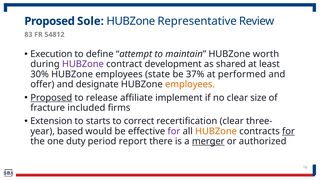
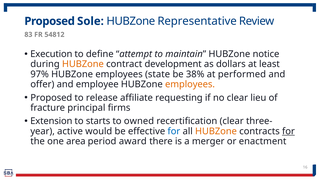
worth: worth -> notice
HUBZone at (83, 64) colour: purple -> orange
shared: shared -> dollars
30%: 30% -> 97%
37%: 37% -> 38%
designate: designate -> employee
Proposed at (51, 98) underline: present -> none
implement: implement -> requesting
size: size -> lieu
included: included -> principal
correct: correct -> owned
based: based -> active
for at (174, 131) colour: purple -> blue
duty: duty -> area
report: report -> award
merger underline: present -> none
authorized: authorized -> enactment
